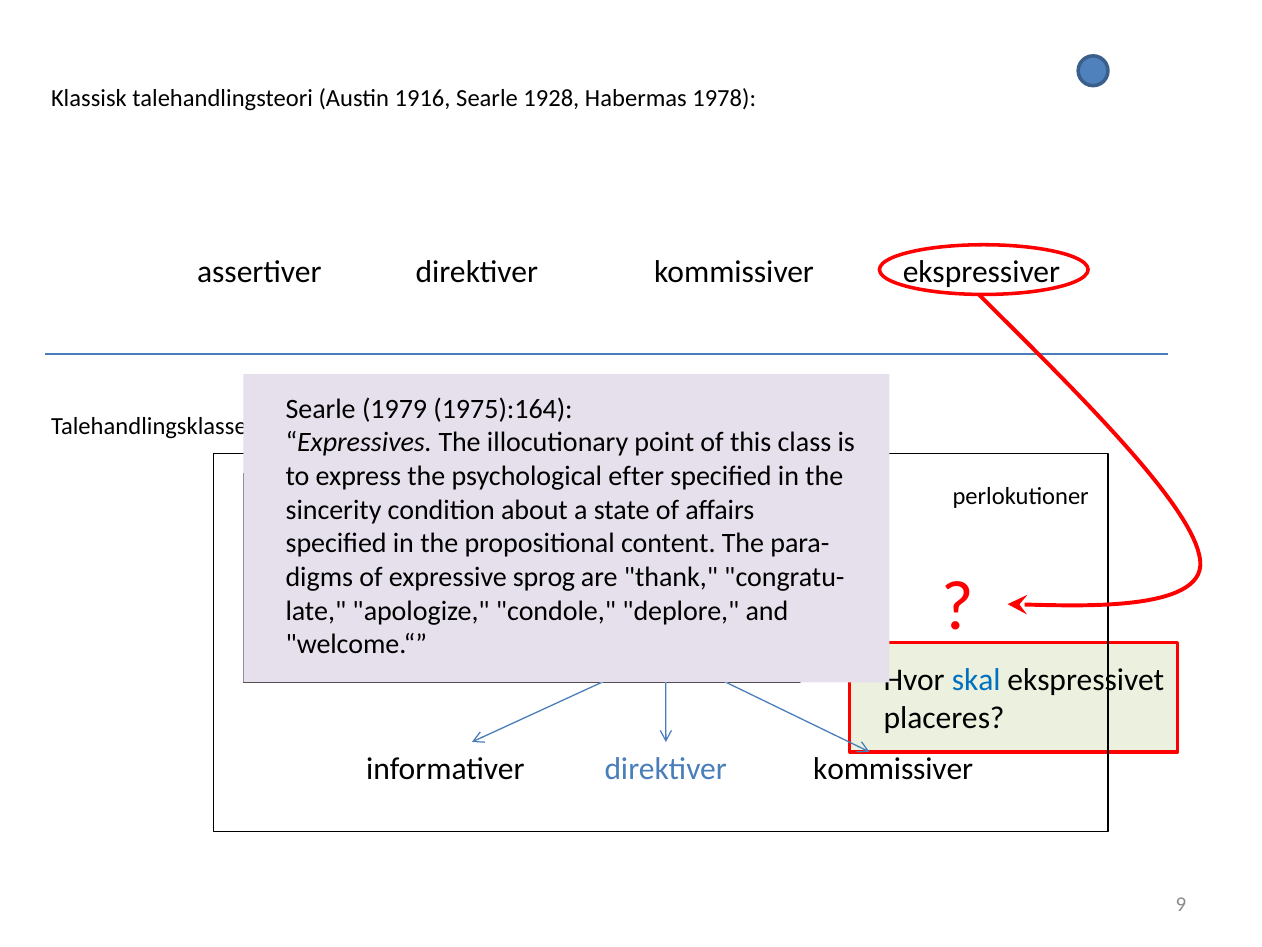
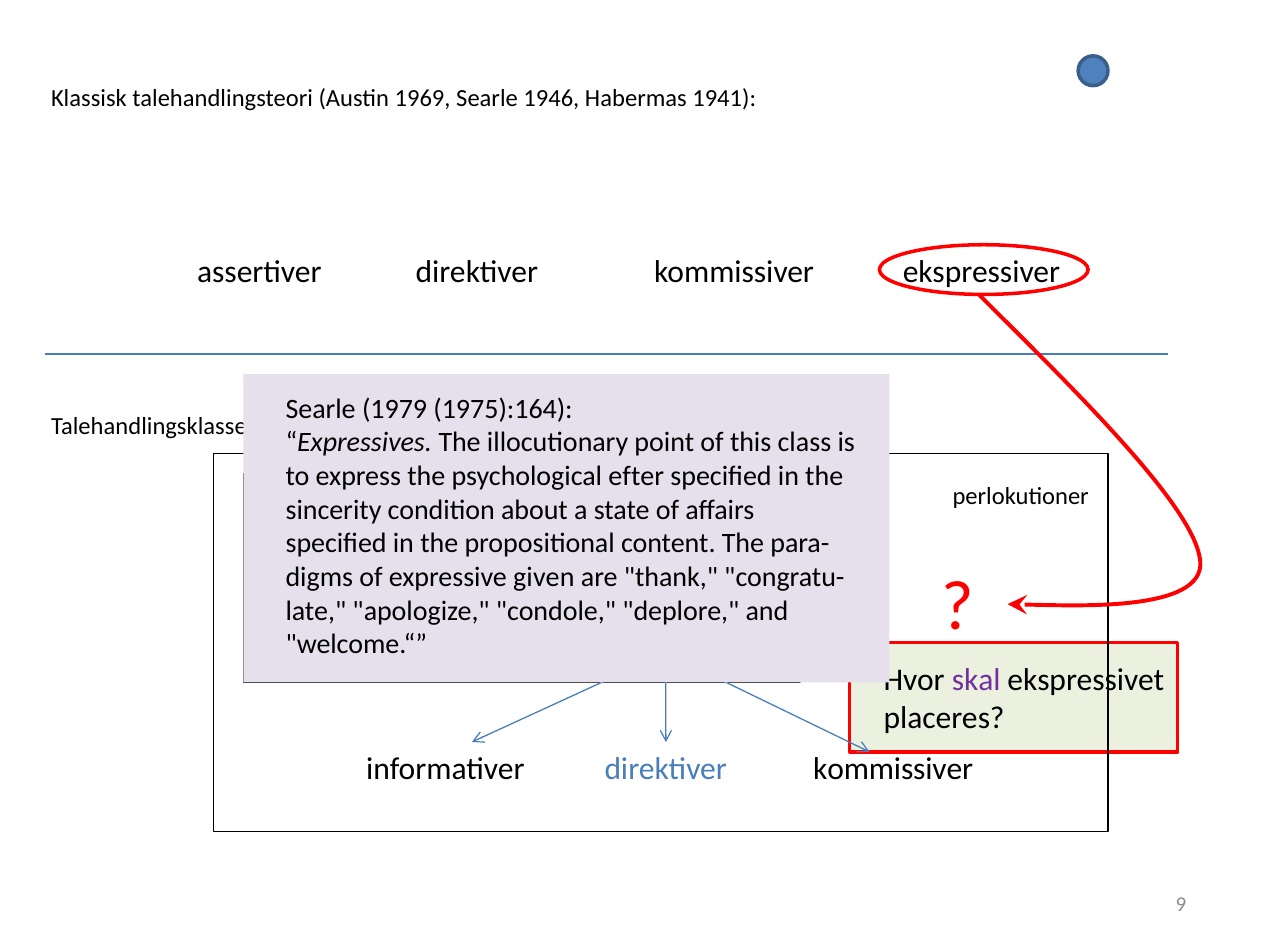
1916: 1916 -> 1969
1928: 1928 -> 1946
1978: 1978 -> 1941
sprog: sprog -> given
skal colour: blue -> purple
